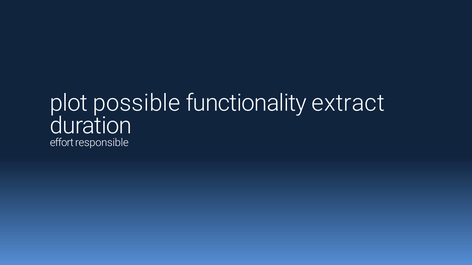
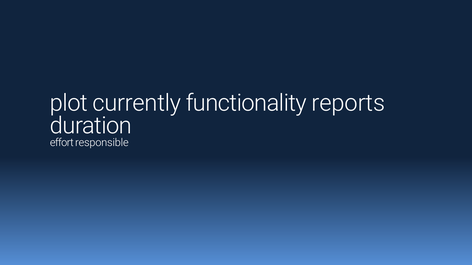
possible: possible -> currently
extract: extract -> reports
